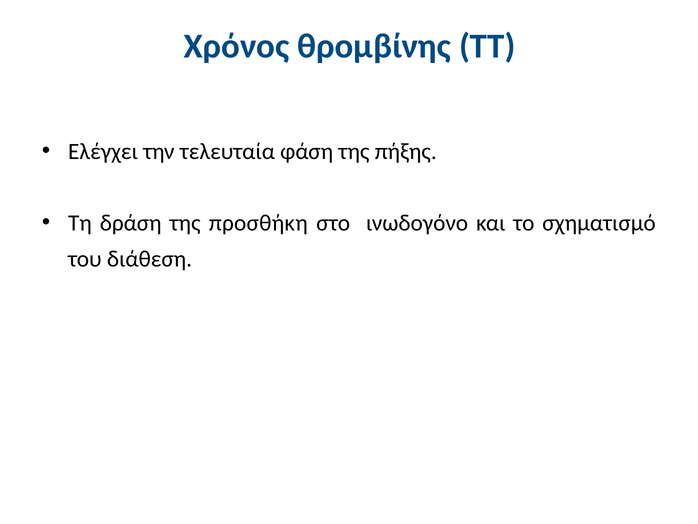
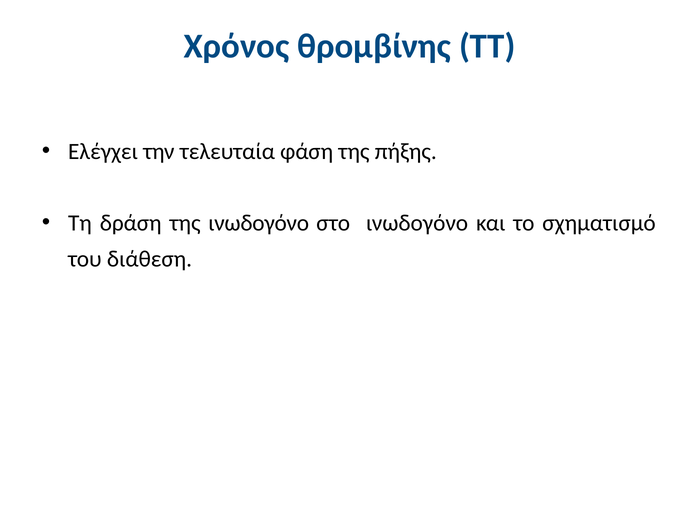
της προσθήκη: προσθήκη -> ινωδογόνο
